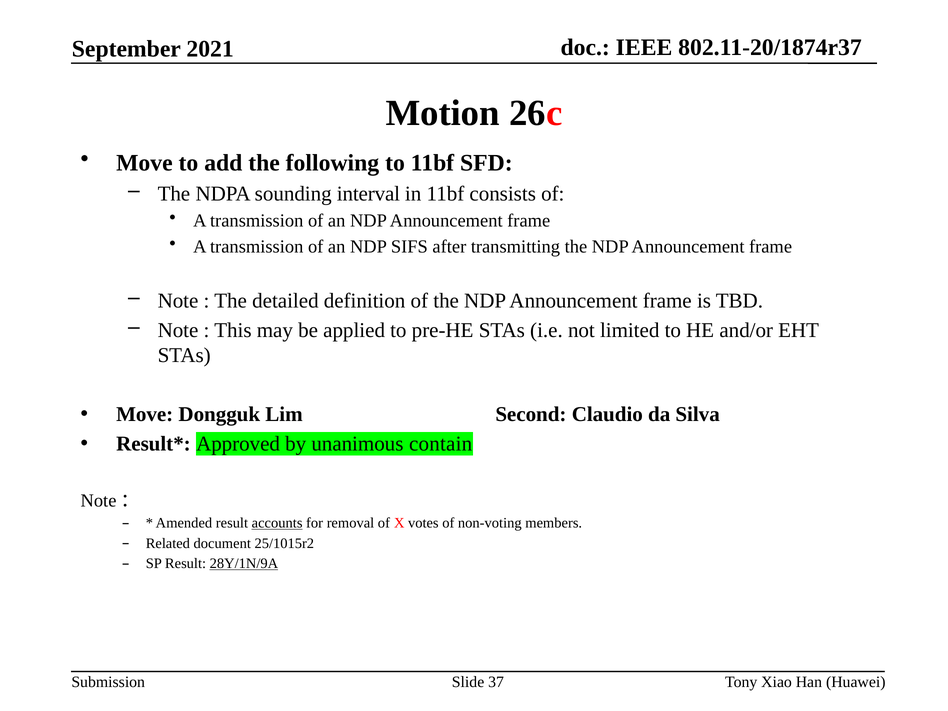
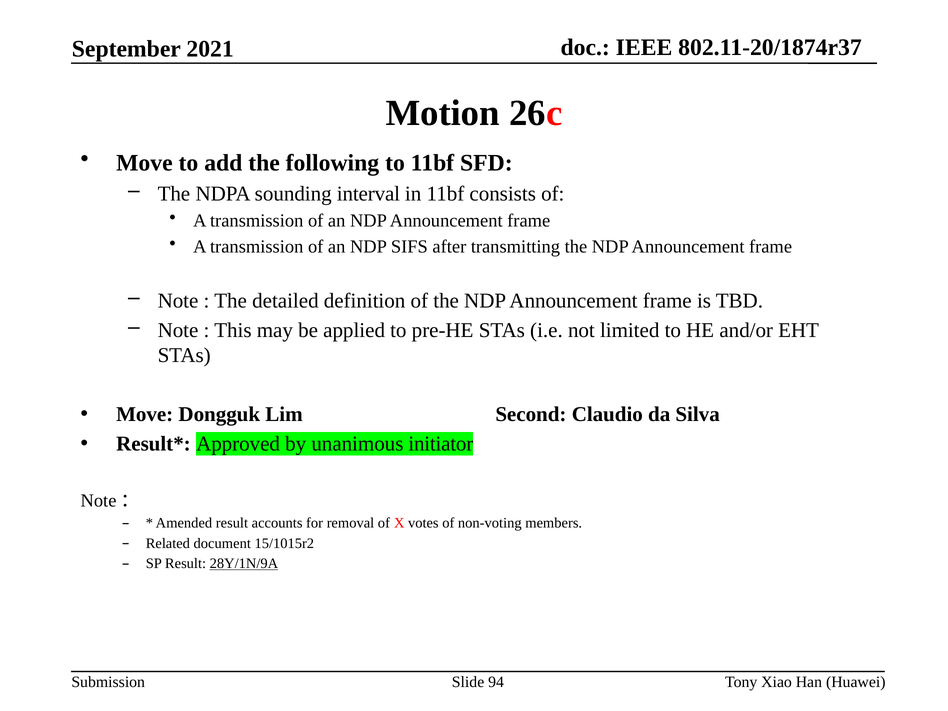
contain: contain -> initiator
accounts underline: present -> none
25/1015r2: 25/1015r2 -> 15/1015r2
37: 37 -> 94
